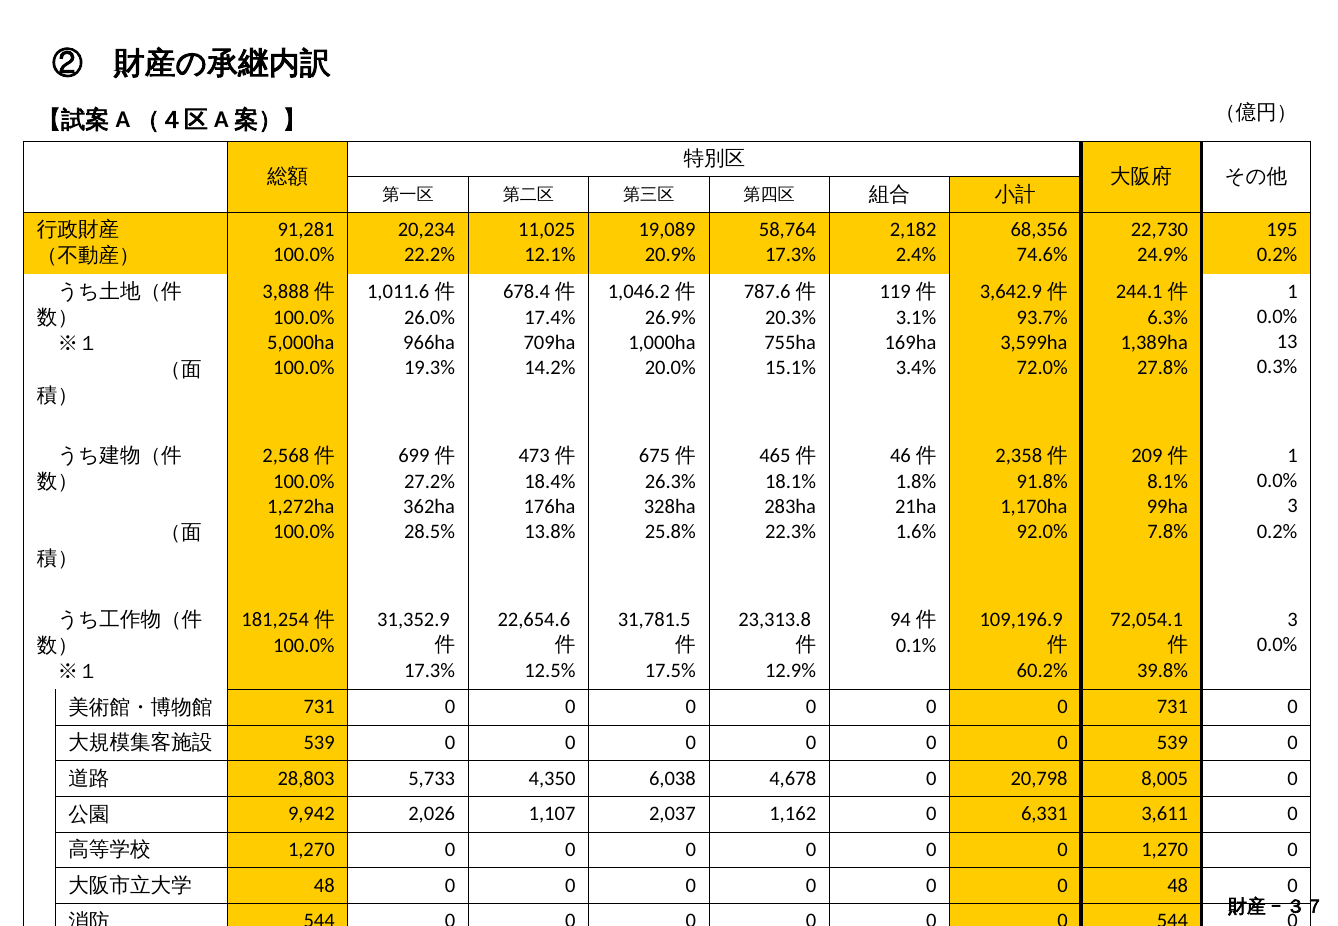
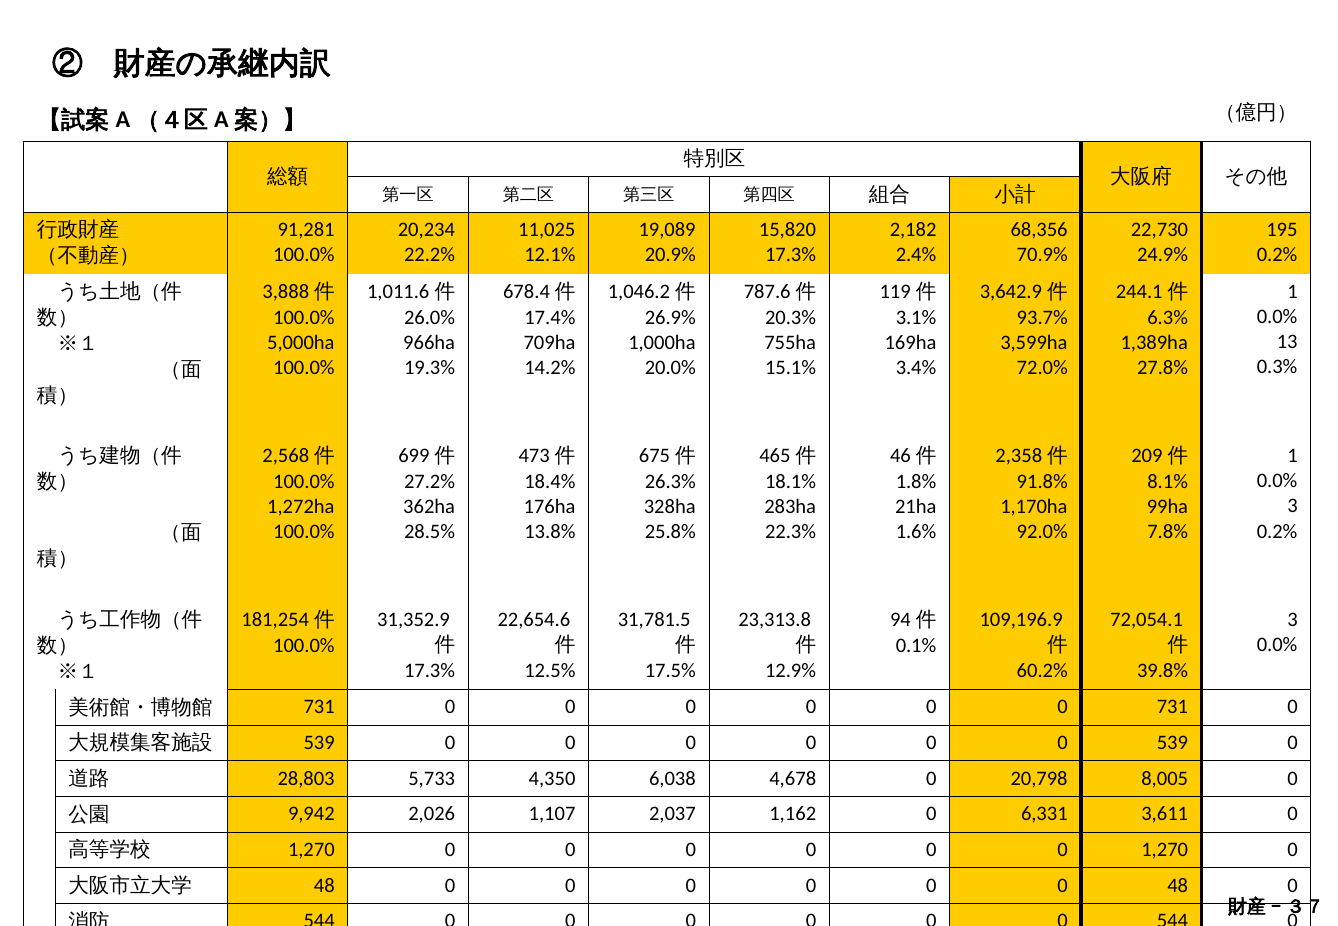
58,764: 58,764 -> 15,820
74.6%: 74.6% -> 70.9%
